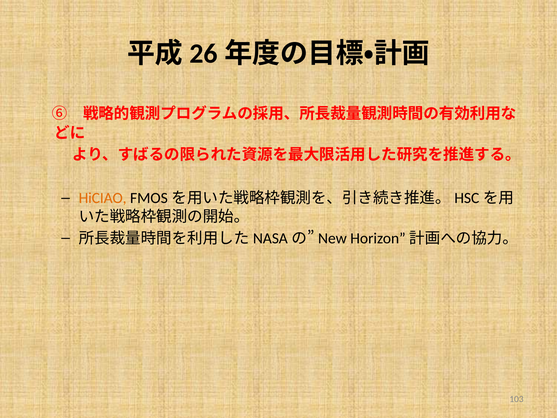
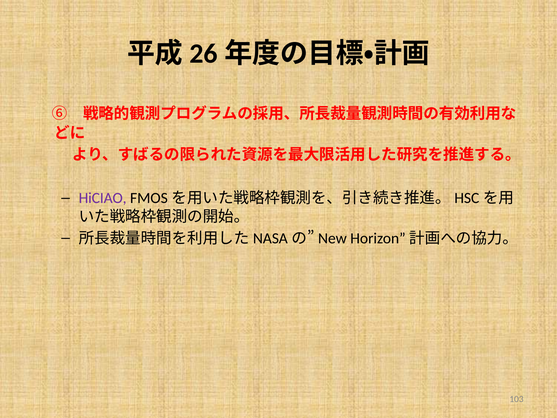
HiCIAO colour: orange -> purple
